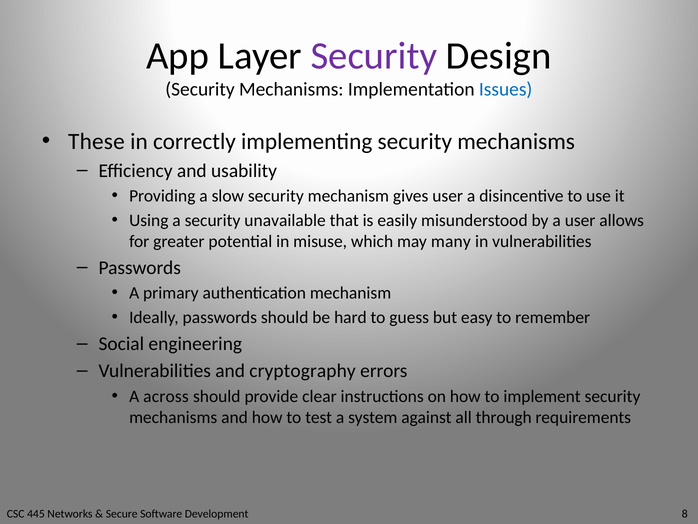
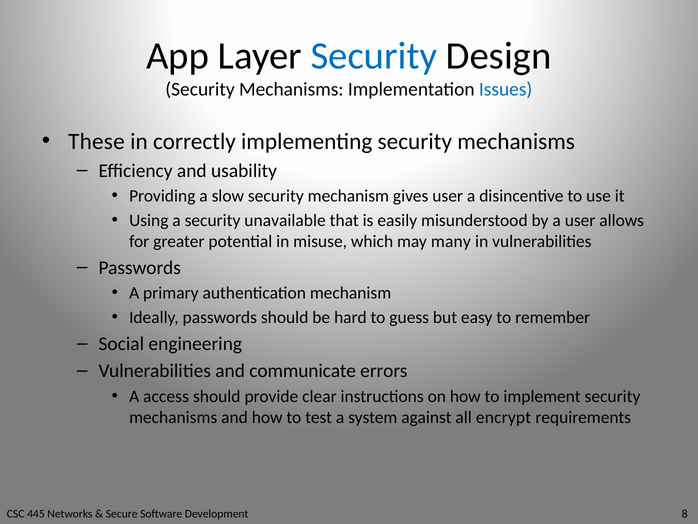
Security at (374, 56) colour: purple -> blue
cryptography: cryptography -> communicate
across: across -> access
through: through -> encrypt
